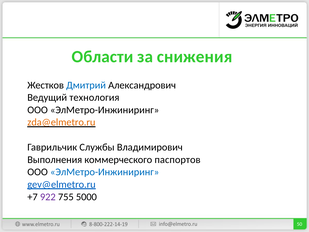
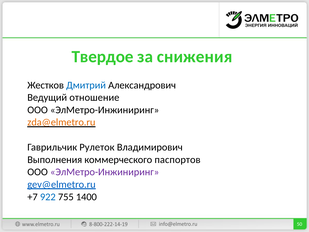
Области: Области -> Твердое
технология: технология -> отношение
Службы: Службы -> Рулеток
ЭлМетро-Инжиниринг at (105, 172) colour: blue -> purple
922 colour: purple -> blue
5000: 5000 -> 1400
